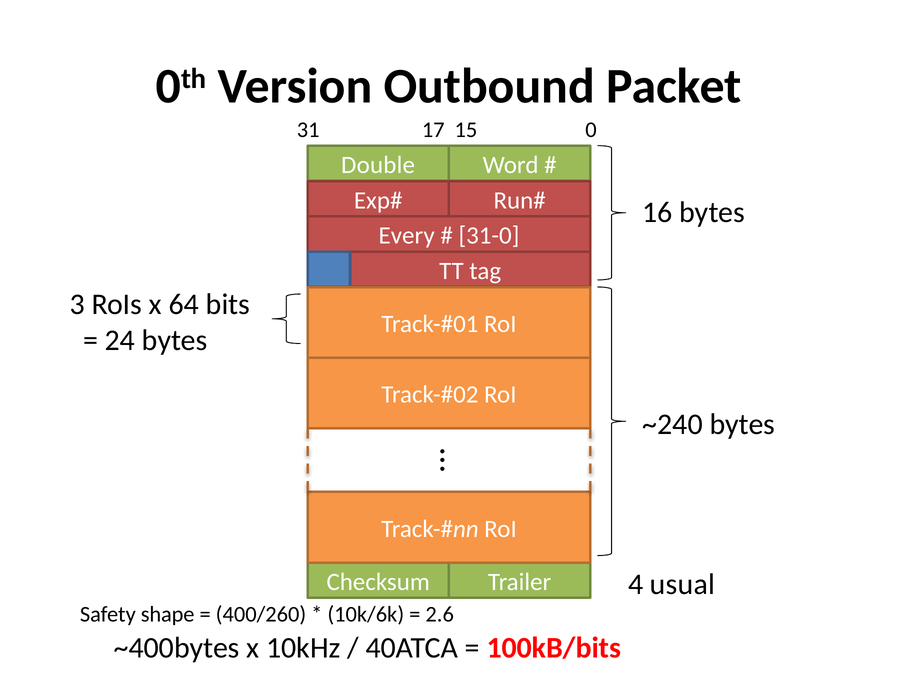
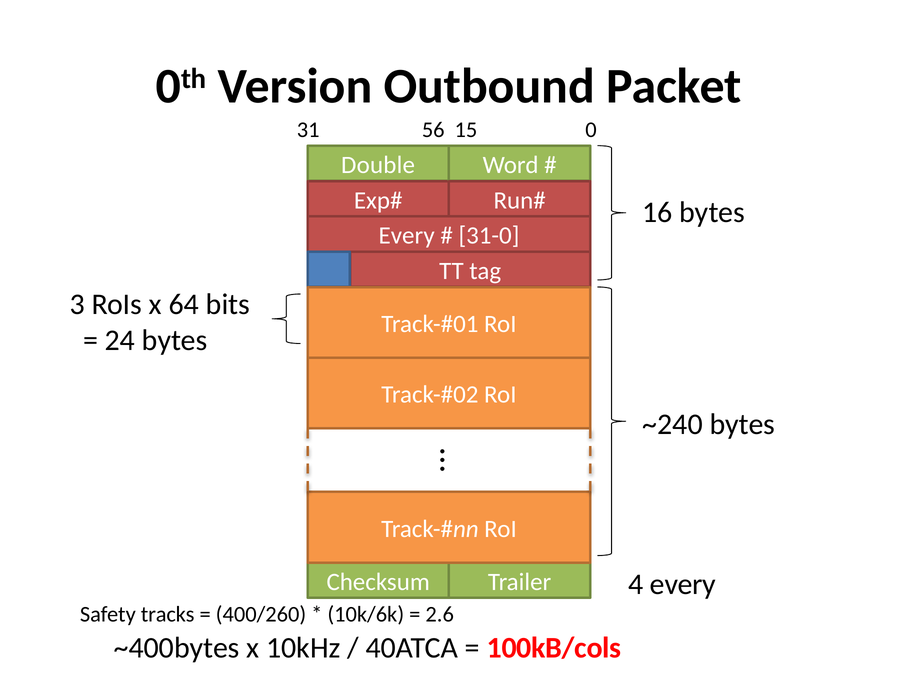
17: 17 -> 56
4 usual: usual -> every
shape: shape -> tracks
100kB/bits: 100kB/bits -> 100kB/cols
